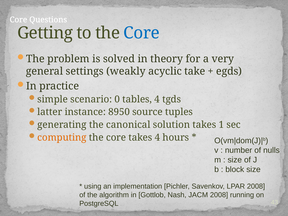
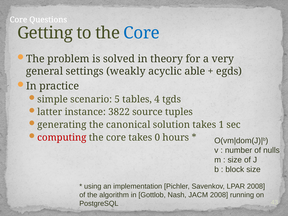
take: take -> able
0: 0 -> 5
8950: 8950 -> 3822
computing colour: orange -> red
takes 4: 4 -> 0
